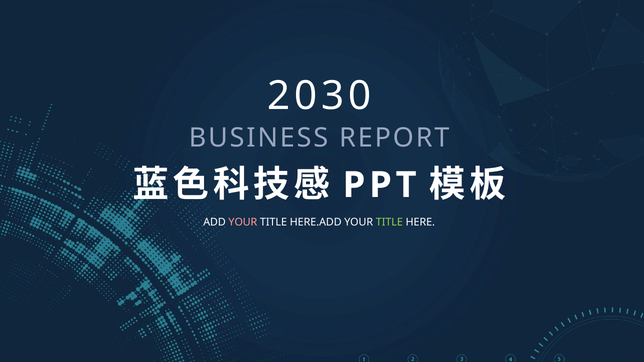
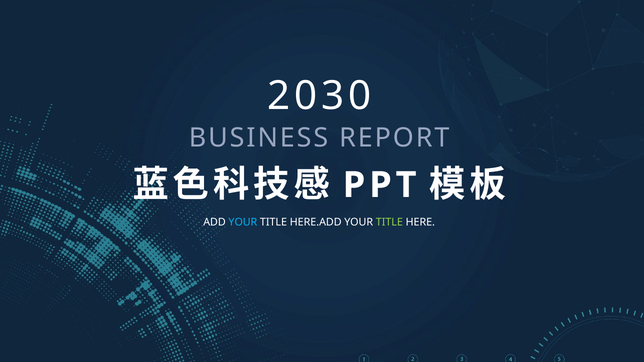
YOUR at (243, 223) colour: pink -> light blue
